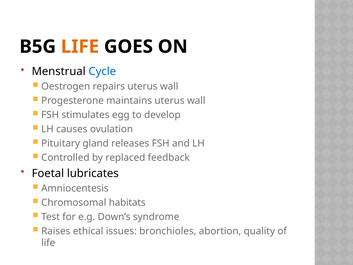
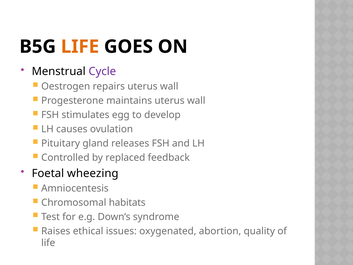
Cycle colour: blue -> purple
lubricates: lubricates -> wheezing
bronchioles: bronchioles -> oxygenated
